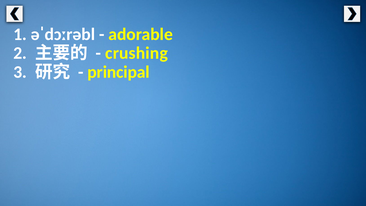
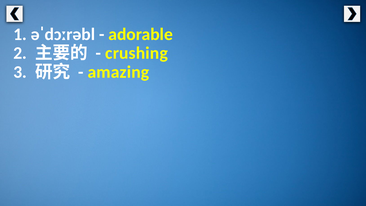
principal: principal -> amazing
